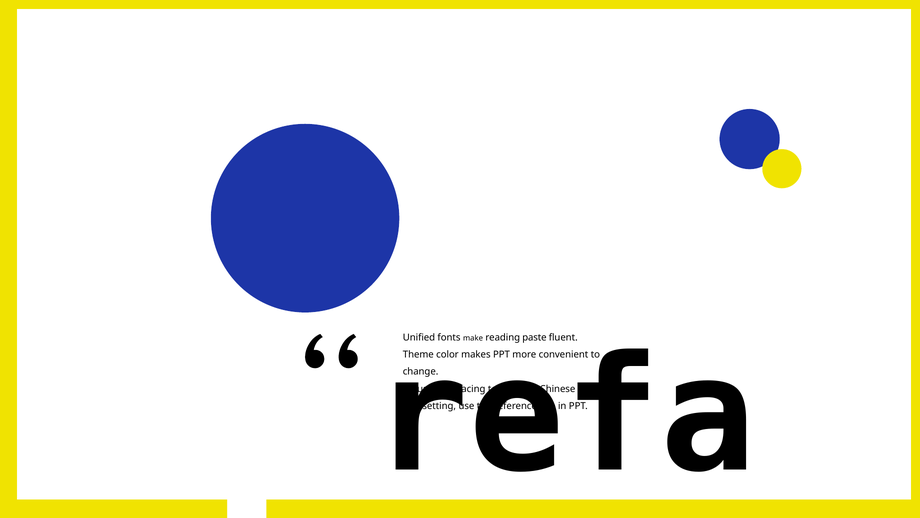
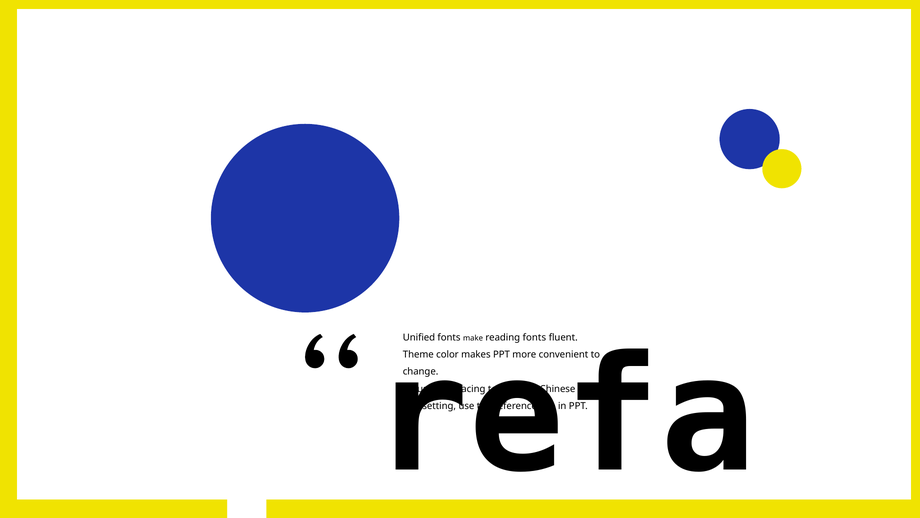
reading paste: paste -> fonts
